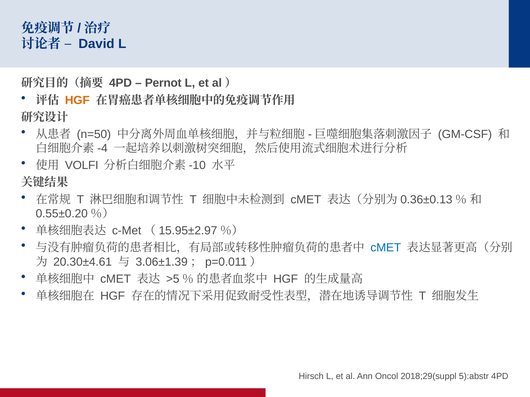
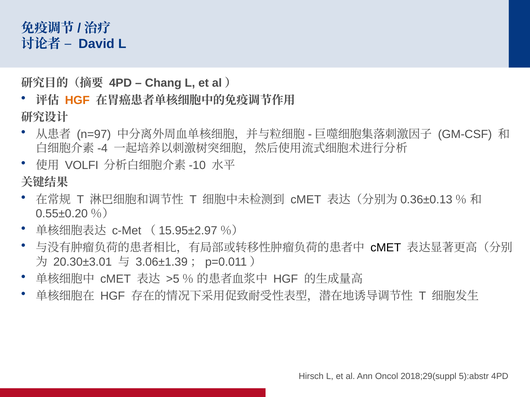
Pernot: Pernot -> Chang
n=50: n=50 -> n=97
cMET at (386, 248) colour: blue -> black
20.30±4.61: 20.30±4.61 -> 20.30±3.01
